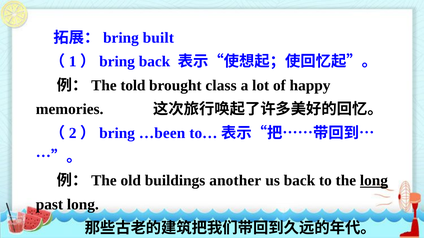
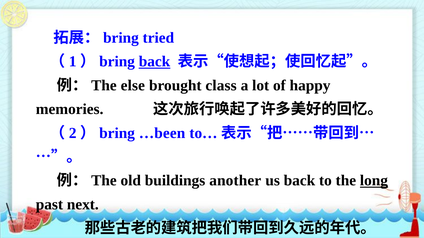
built: built -> tried
back at (155, 62) underline: none -> present
told: told -> else
past long: long -> next
